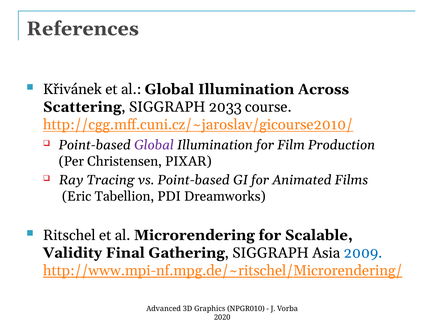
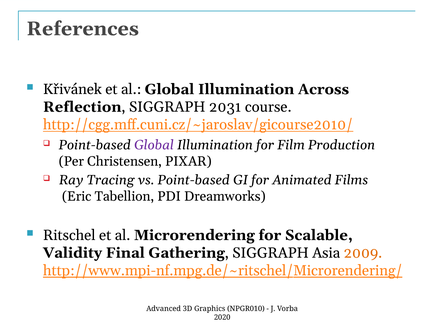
Scattering: Scattering -> Reflection
2033: 2033 -> 2031
2009 colour: blue -> orange
